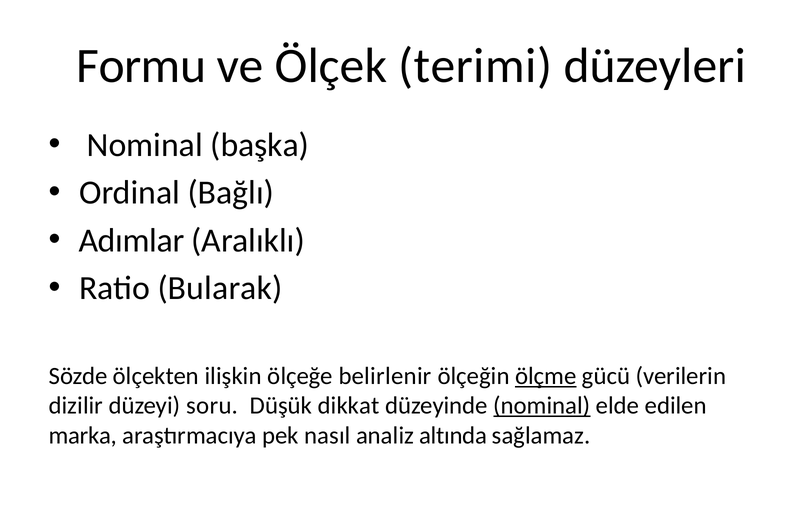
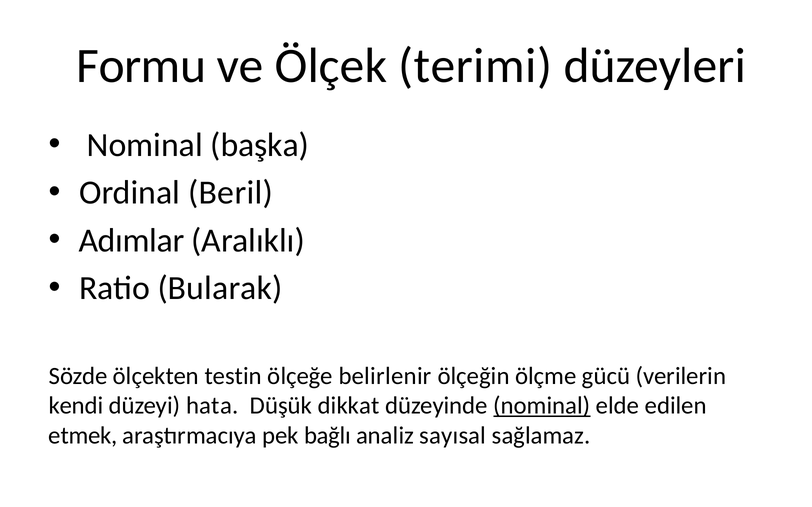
Bağlı: Bağlı -> Beril
ilişkin: ilişkin -> testin
ölçme underline: present -> none
dizilir: dizilir -> kendi
soru: soru -> hata
marka: marka -> etmek
nasıl: nasıl -> bağlı
altında: altında -> sayısal
